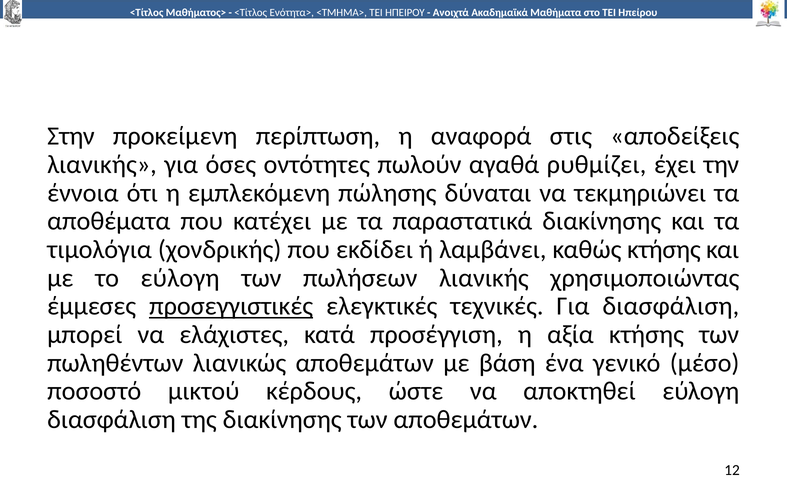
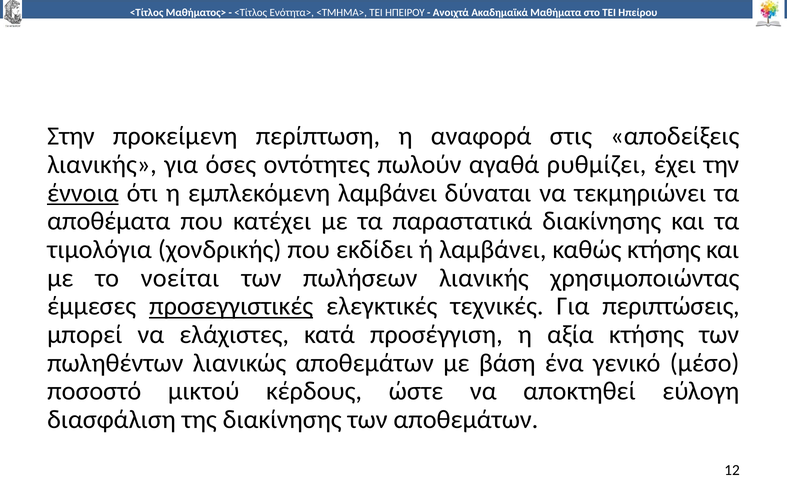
έννοια underline: none -> present
εμπλεκόμενη πώλησης: πώλησης -> λαμβάνει
το εύλογη: εύλογη -> νοείται
Για διασφάλιση: διασφάλιση -> περιπτώσεις
